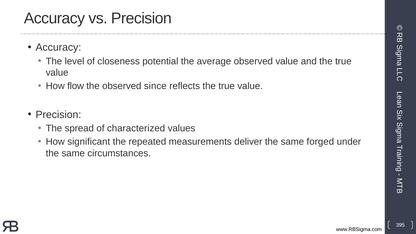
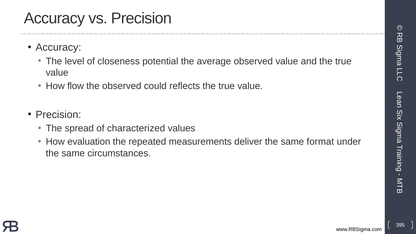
since: since -> could
significant: significant -> evaluation
forged: forged -> format
